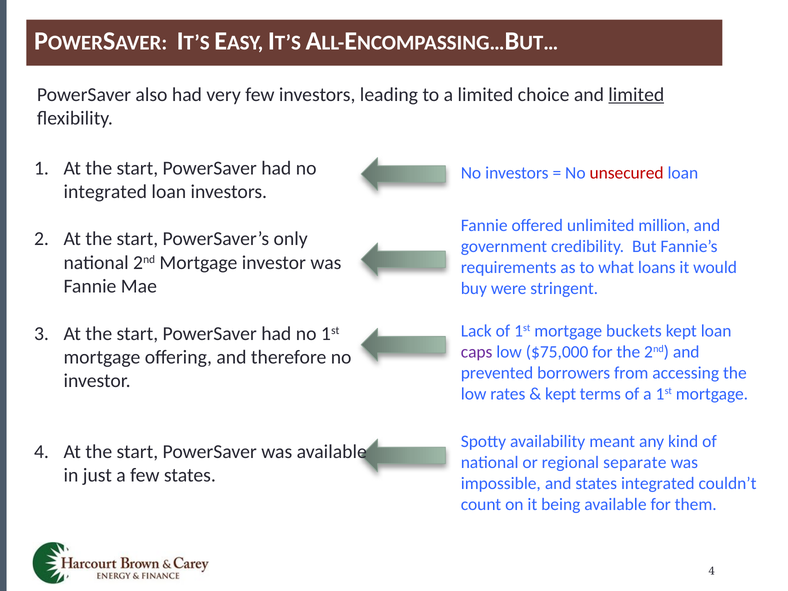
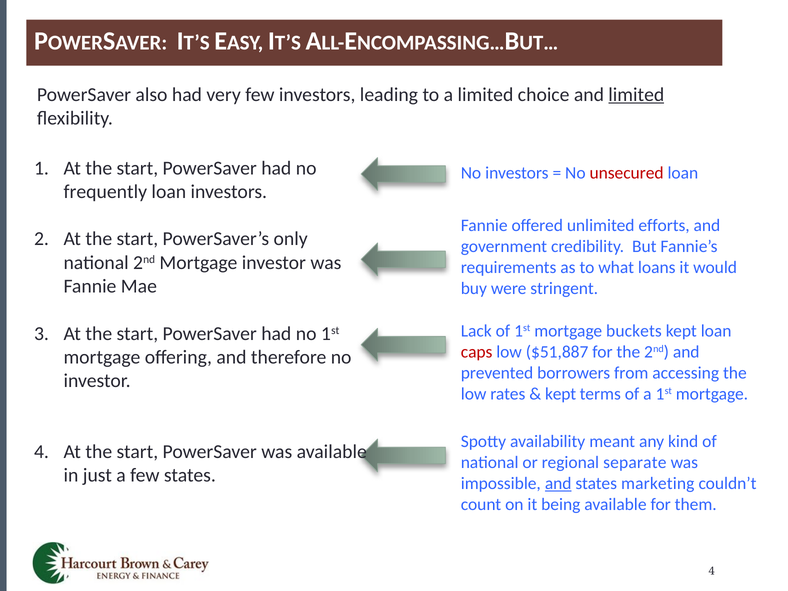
integrated at (105, 192): integrated -> frequently
million: million -> efforts
caps colour: purple -> red
$75,000: $75,000 -> $51,887
and at (558, 483) underline: none -> present
states integrated: integrated -> marketing
